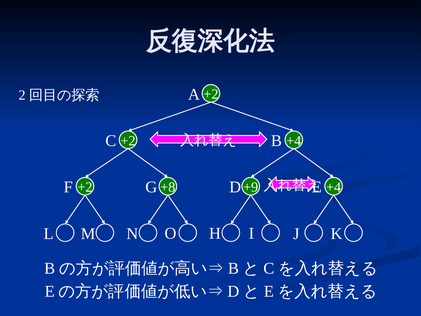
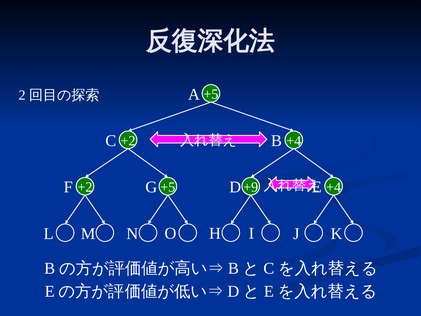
+2 at (211, 94): +2 -> +5
+2 +8: +8 -> +5
